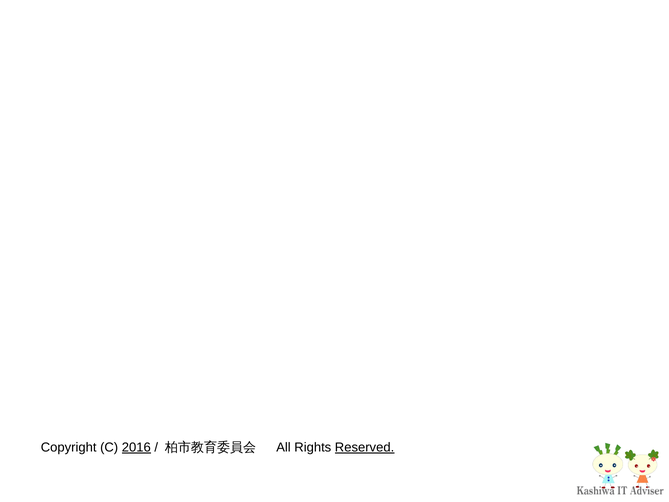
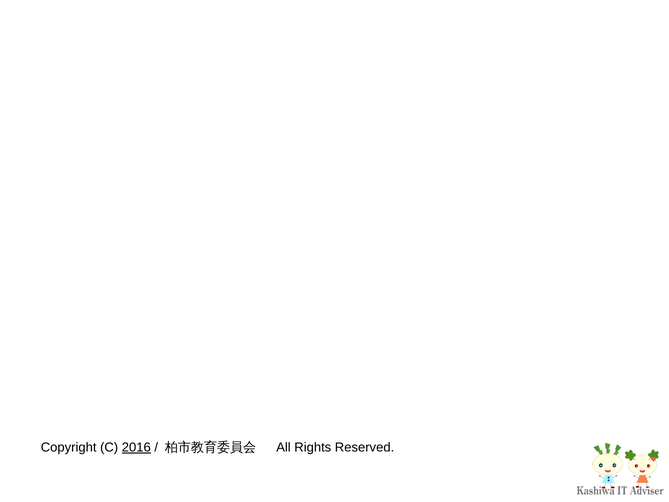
Reserved underline: present -> none
